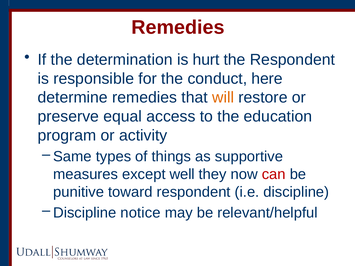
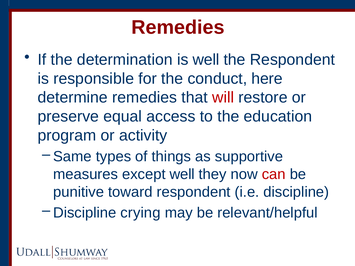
is hurt: hurt -> well
will colour: orange -> red
notice: notice -> crying
